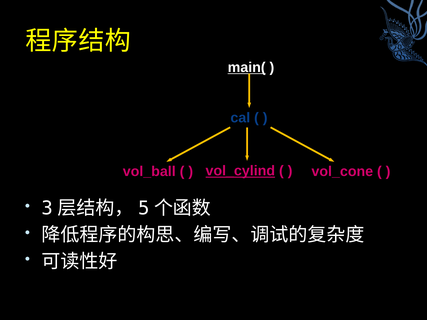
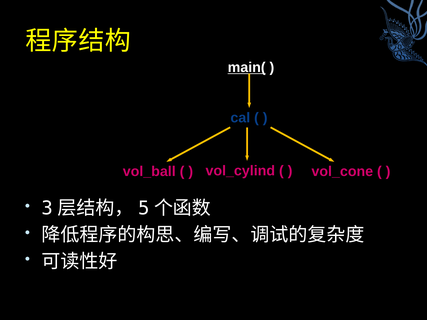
vol_cylind underline: present -> none
